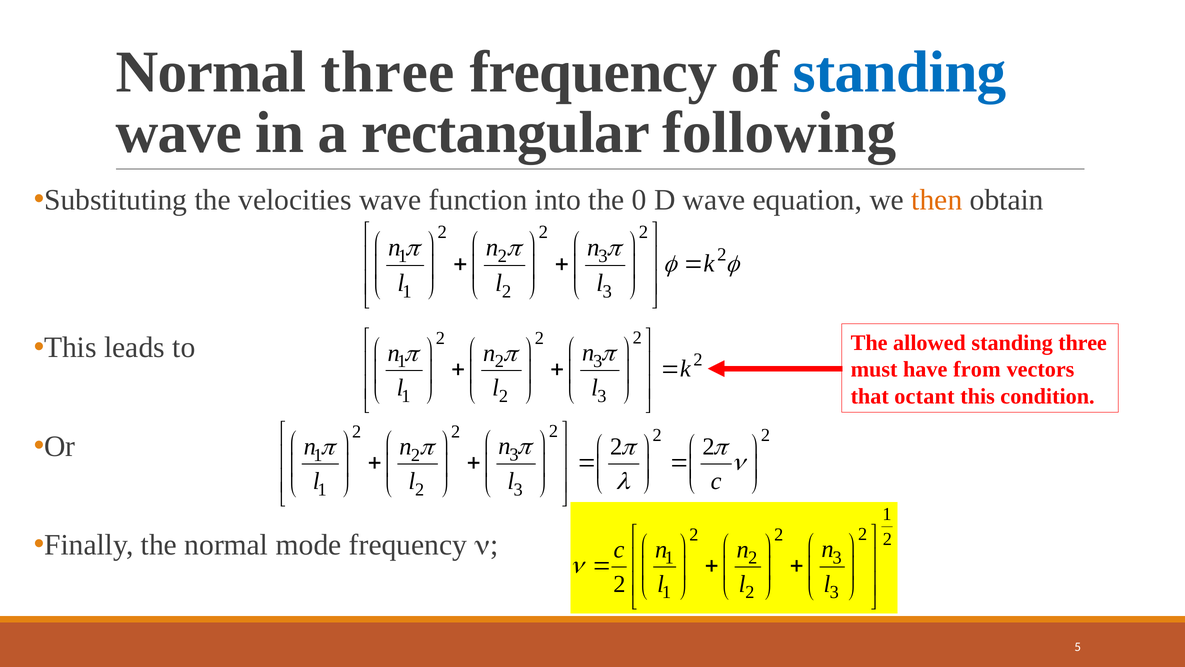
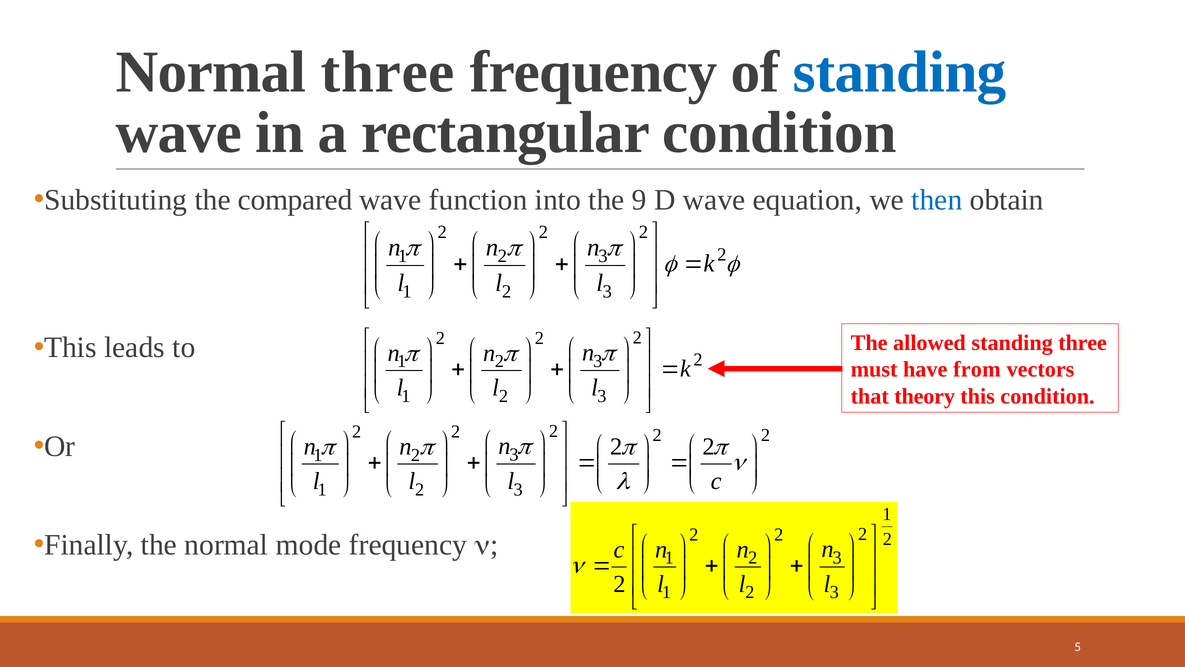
rectangular following: following -> condition
velocities: velocities -> compared
0: 0 -> 9
then colour: orange -> blue
octant: octant -> theory
